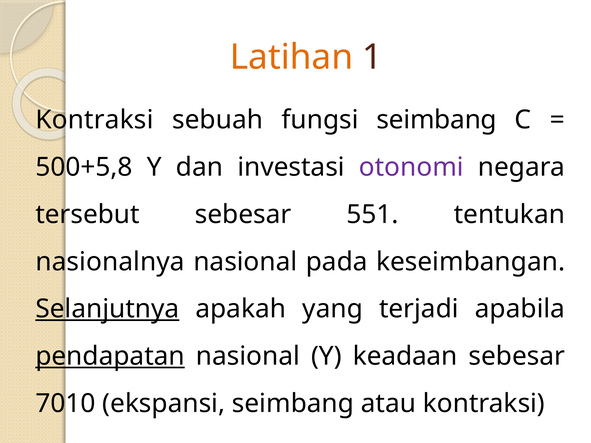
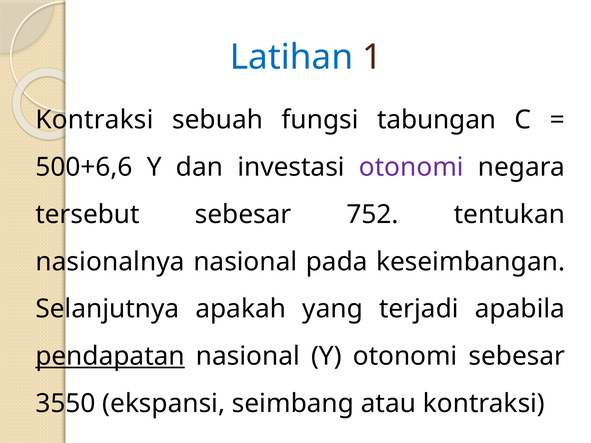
Latihan colour: orange -> blue
fungsi seimbang: seimbang -> tabungan
500+5,8: 500+5,8 -> 500+6,6
551: 551 -> 752
Selanjutnya underline: present -> none
Y keadaan: keadaan -> otonomi
7010: 7010 -> 3550
